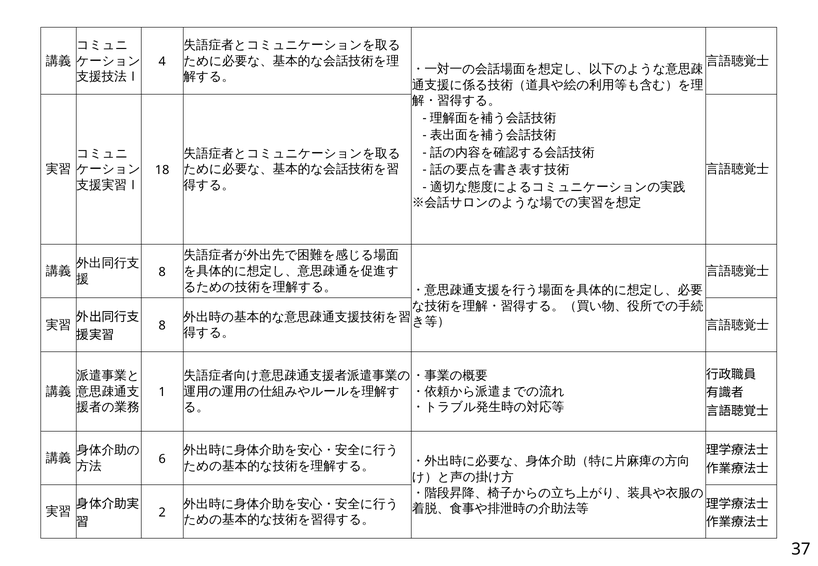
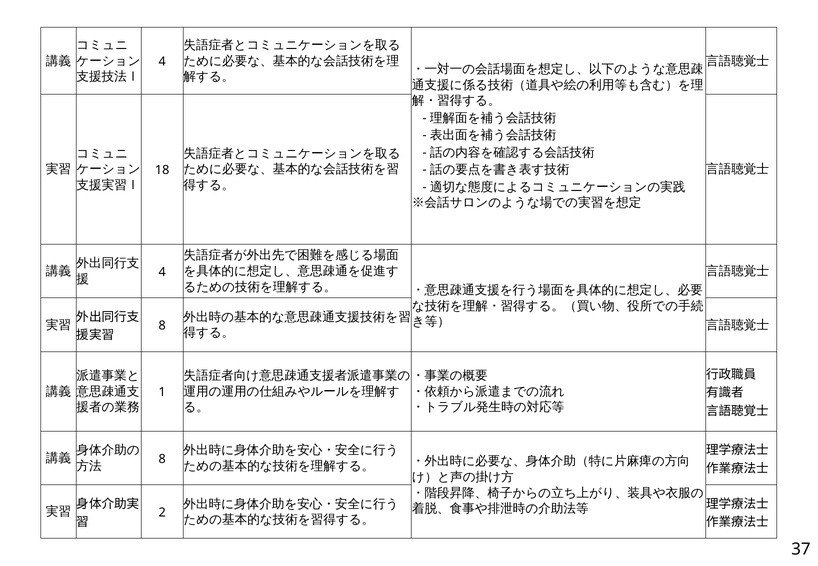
8 at (162, 272): 8 -> 4
6 at (162, 459): 6 -> 8
